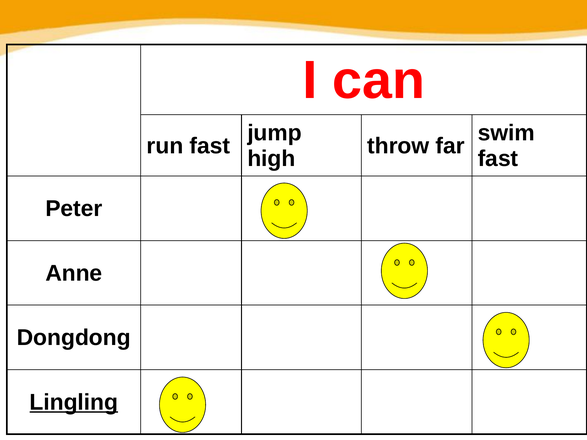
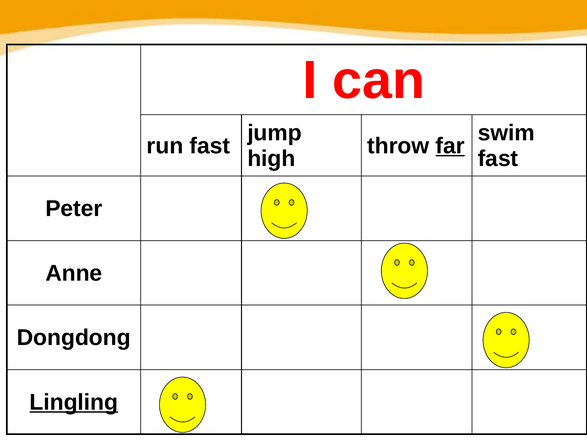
far underline: none -> present
